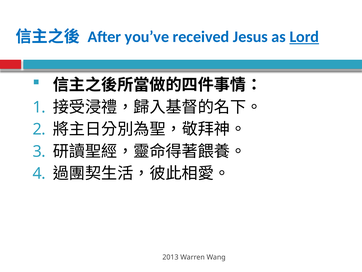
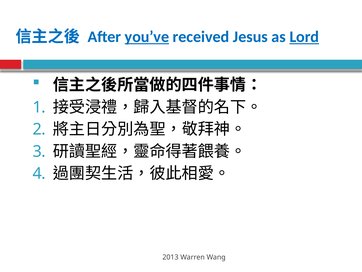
you’ve underline: none -> present
